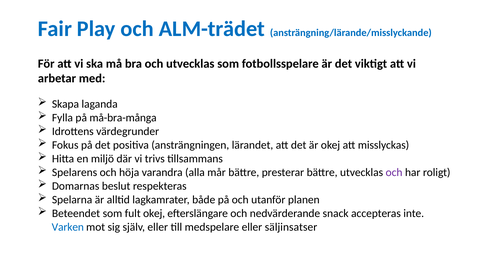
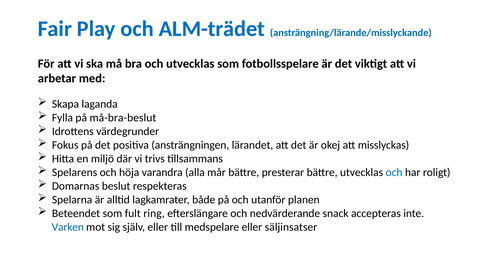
må-bra-många: må-bra-många -> må-bra-beslut
och at (394, 172) colour: purple -> blue
fult okej: okej -> ring
